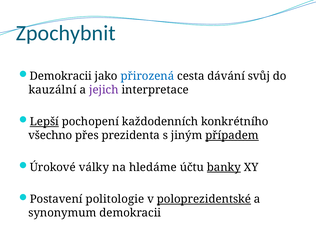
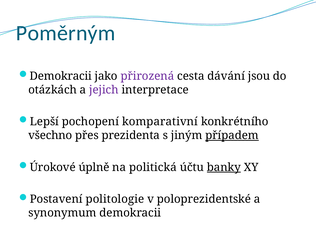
Zpochybnit: Zpochybnit -> Poměrným
přirozená colour: blue -> purple
svůj: svůj -> jsou
kauzální: kauzální -> otázkách
Lepší underline: present -> none
každodenních: každodenních -> komparativní
války: války -> úplně
hledáme: hledáme -> politická
poloprezidentské underline: present -> none
